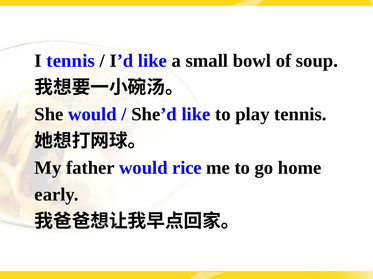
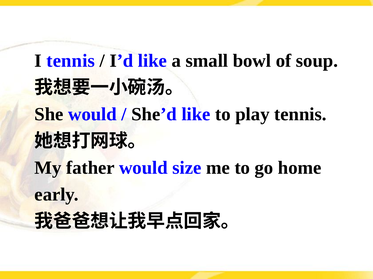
rice: rice -> size
